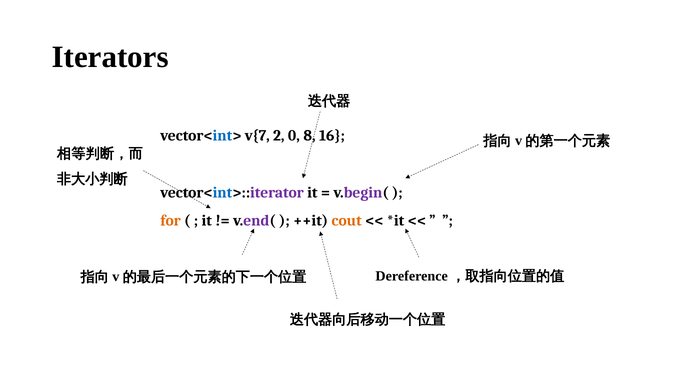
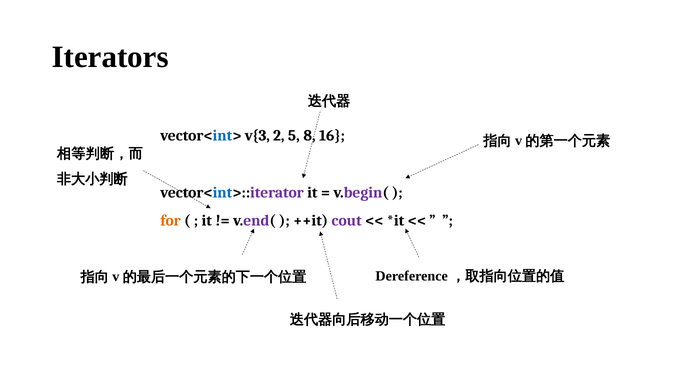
v{7: v{7 -> v{3
0: 0 -> 5
cout colour: orange -> purple
